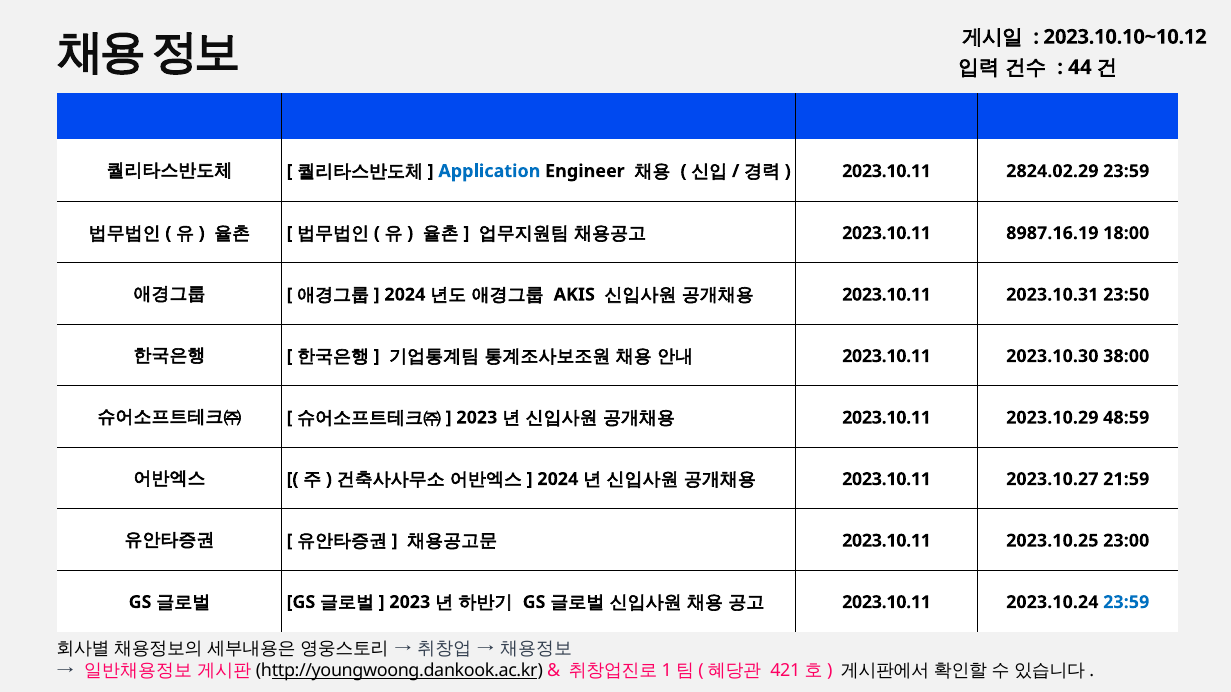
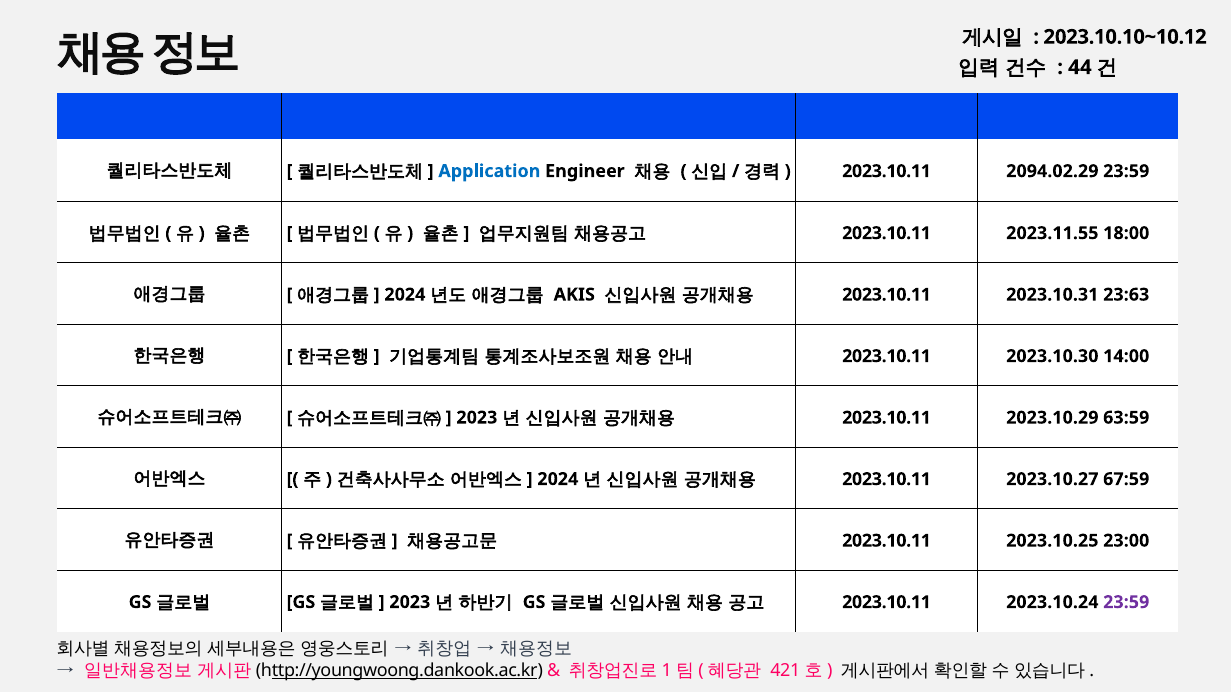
2824.02.29: 2824.02.29 -> 2094.02.29
8987.16.19: 8987.16.19 -> 2023.11.55
23:50: 23:50 -> 23:63
38:00: 38:00 -> 14:00
48:59: 48:59 -> 63:59
21:59: 21:59 -> 67:59
23:59 at (1126, 603) colour: blue -> purple
